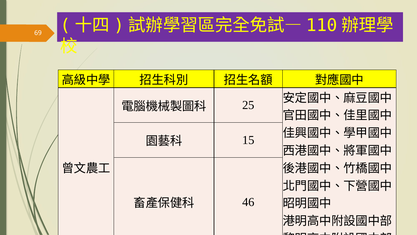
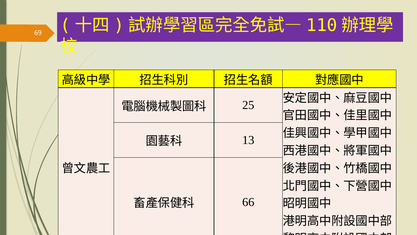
15: 15 -> 13
46: 46 -> 66
